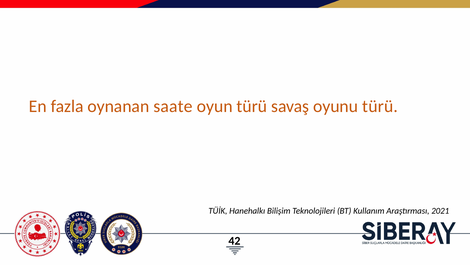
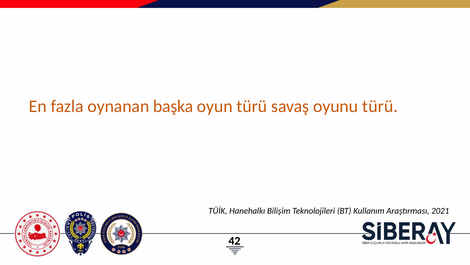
saate: saate -> başka
